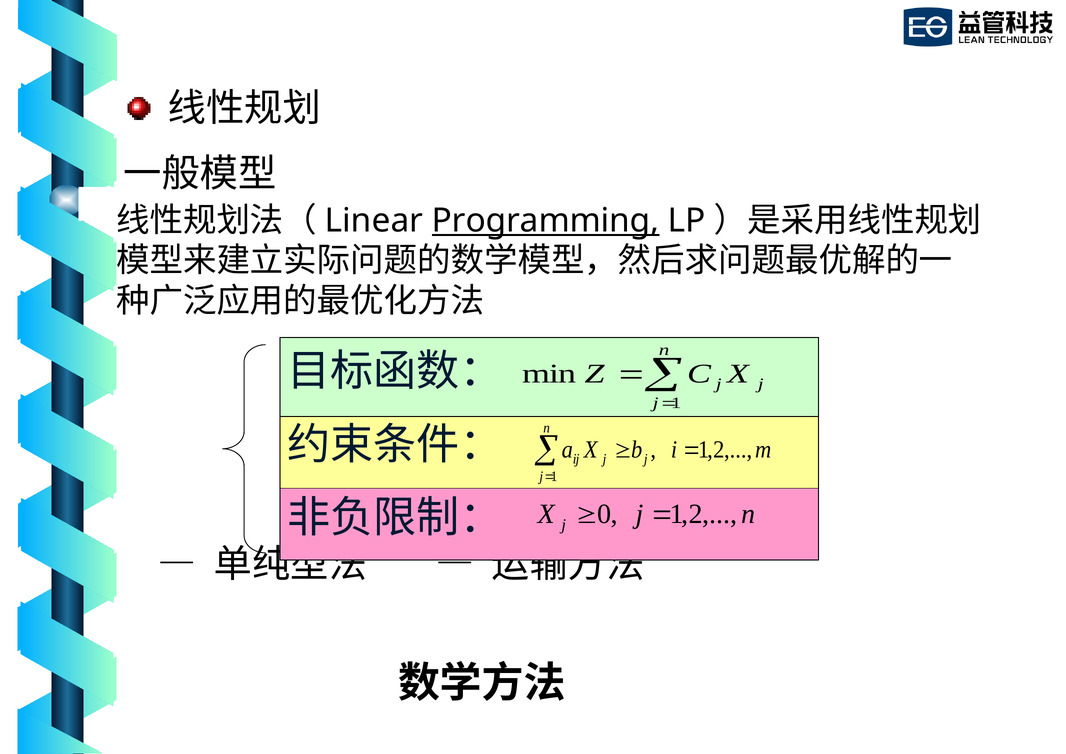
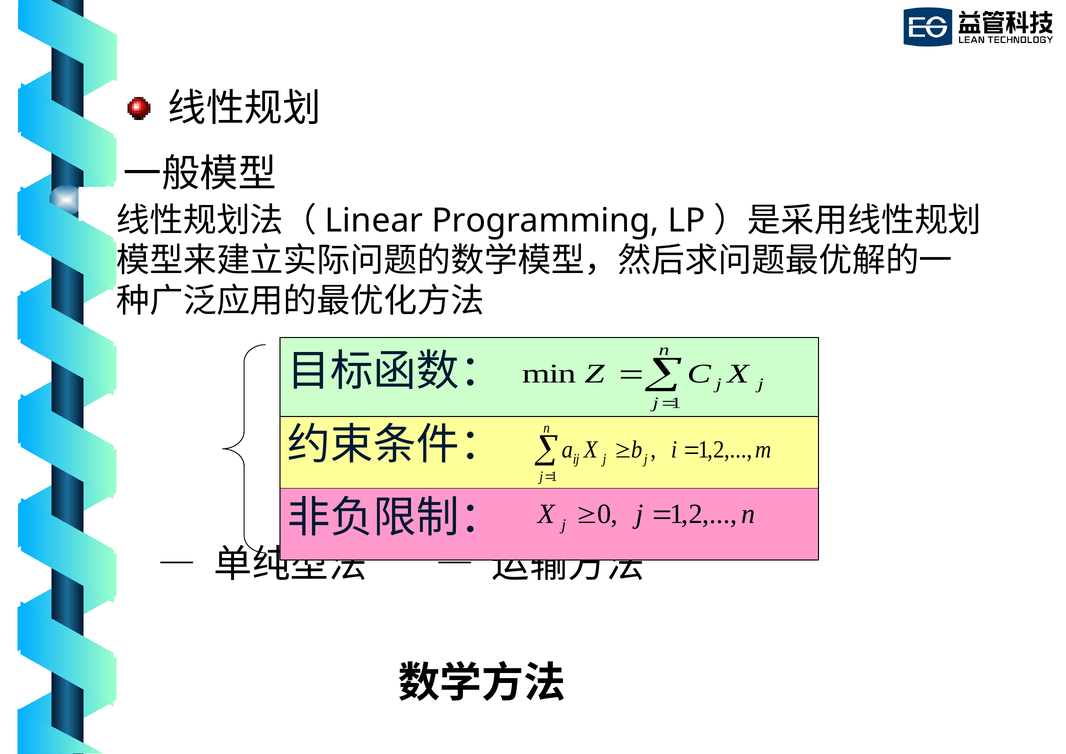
Programming underline: present -> none
